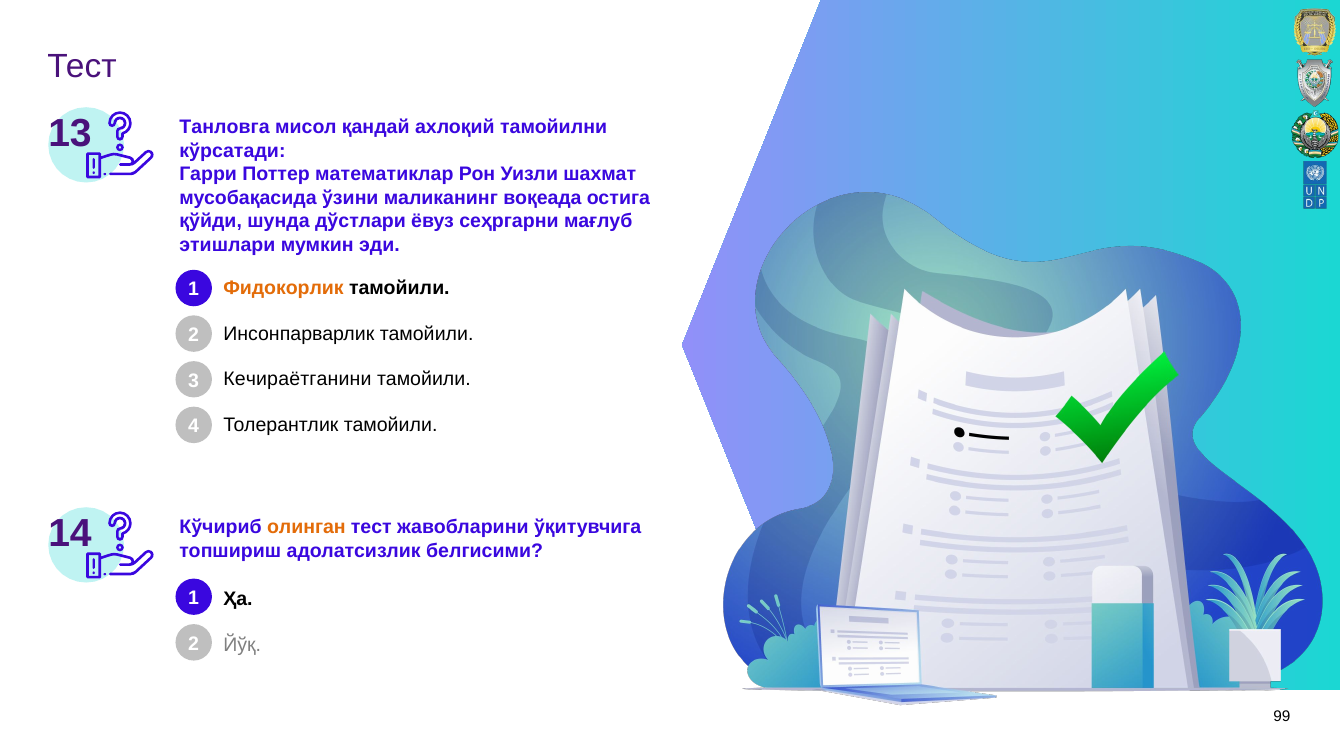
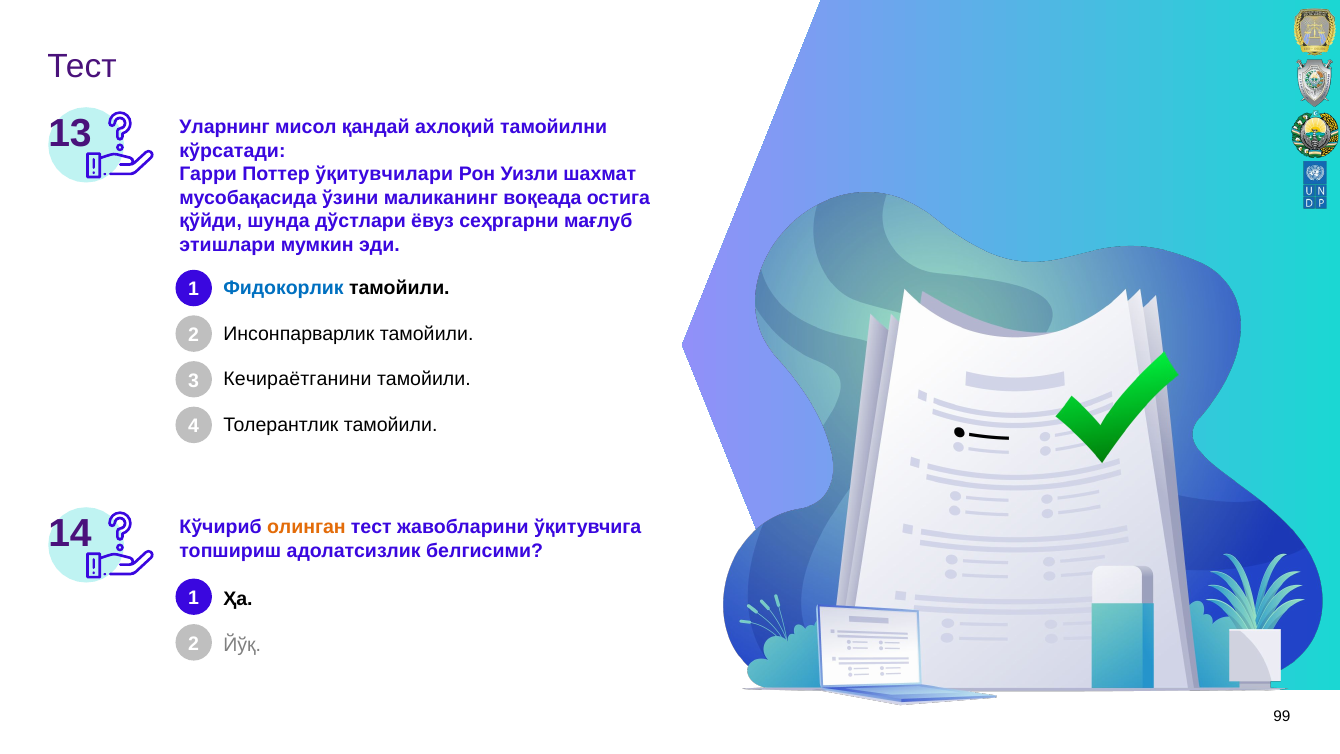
Танловга: Танловга -> Уларнинг
матeматиклар: матeматиклар -> ўқитувчилари
Фидокорлик colour: orange -> blue
